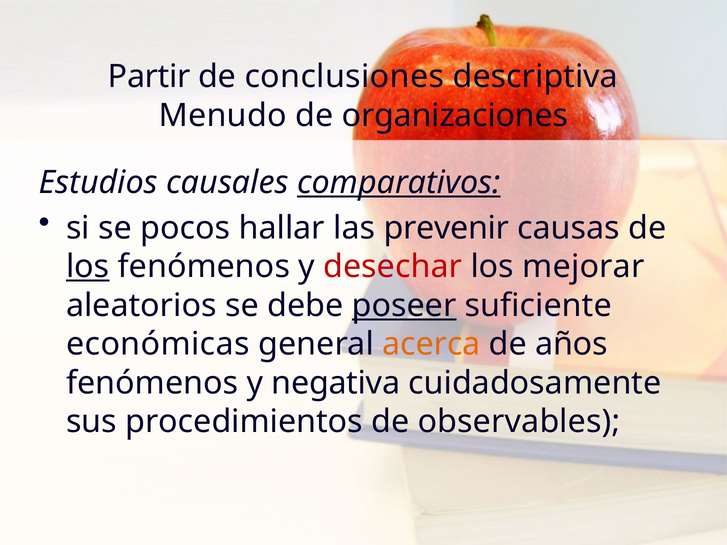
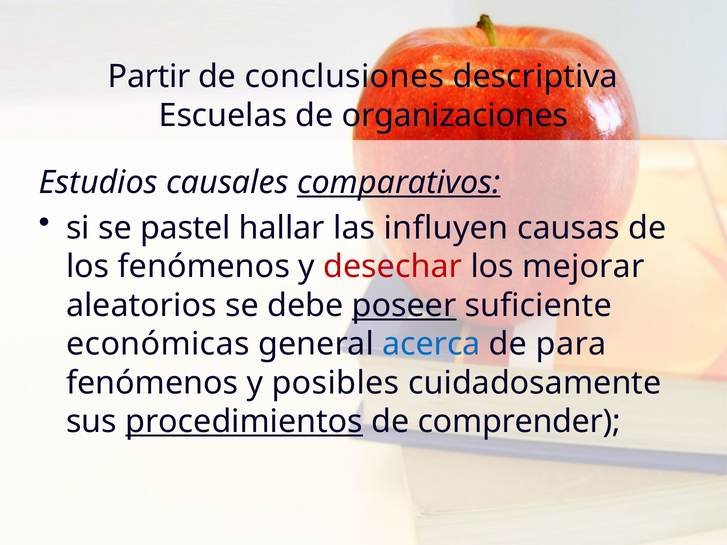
Menudo: Menudo -> Escuelas
pocos: pocos -> pastel
prevenir: prevenir -> influyen
los at (88, 267) underline: present -> none
acerca colour: orange -> blue
años: años -> para
negativa: negativa -> posibles
procedimientos underline: none -> present
observables: observables -> comprender
